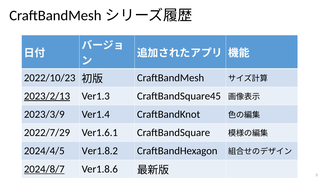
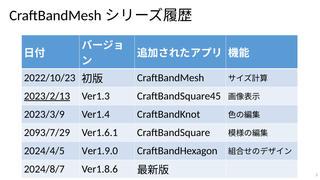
2022/7/29: 2022/7/29 -> 2093/7/29
Ver1.8.2: Ver1.8.2 -> Ver1.9.0
2024/8/7 underline: present -> none
